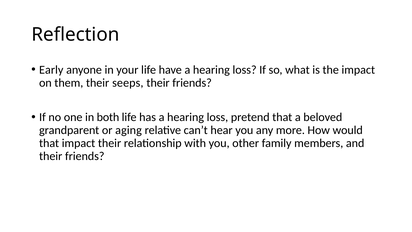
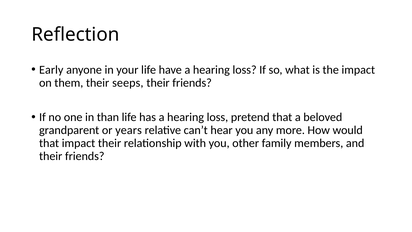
both: both -> than
aging: aging -> years
